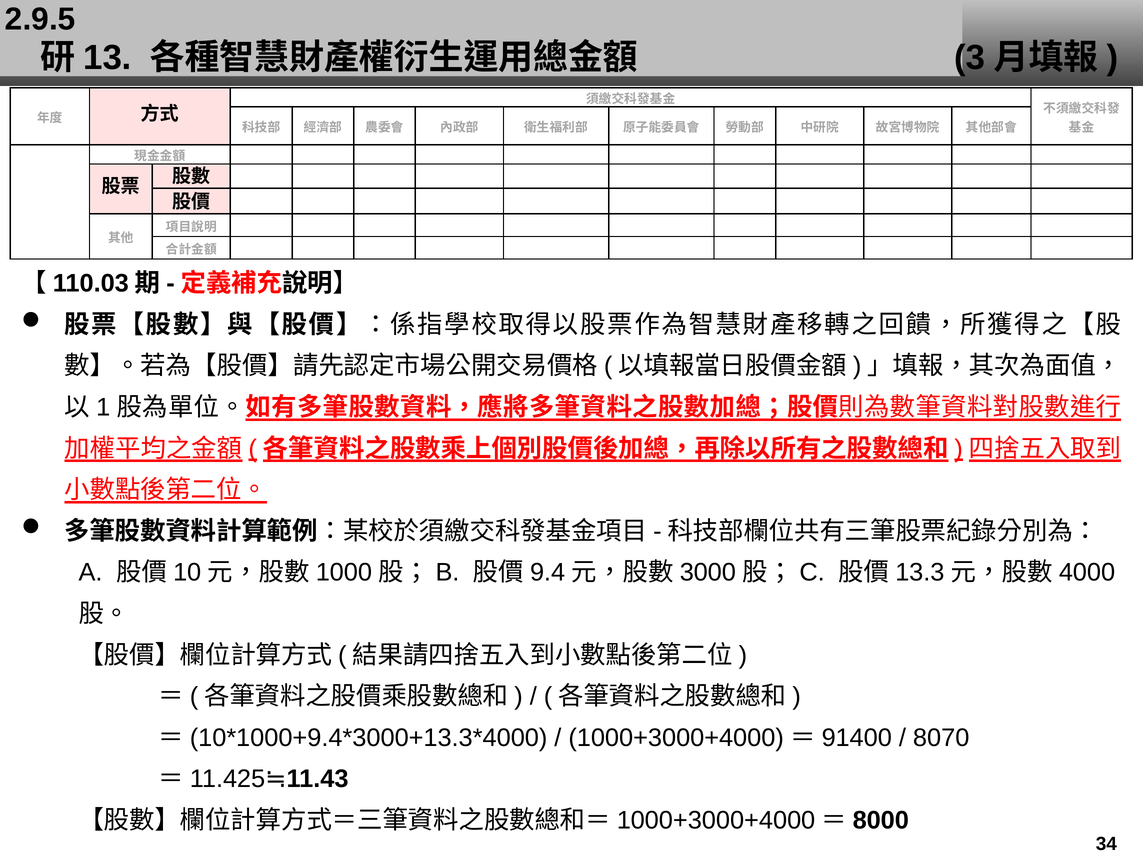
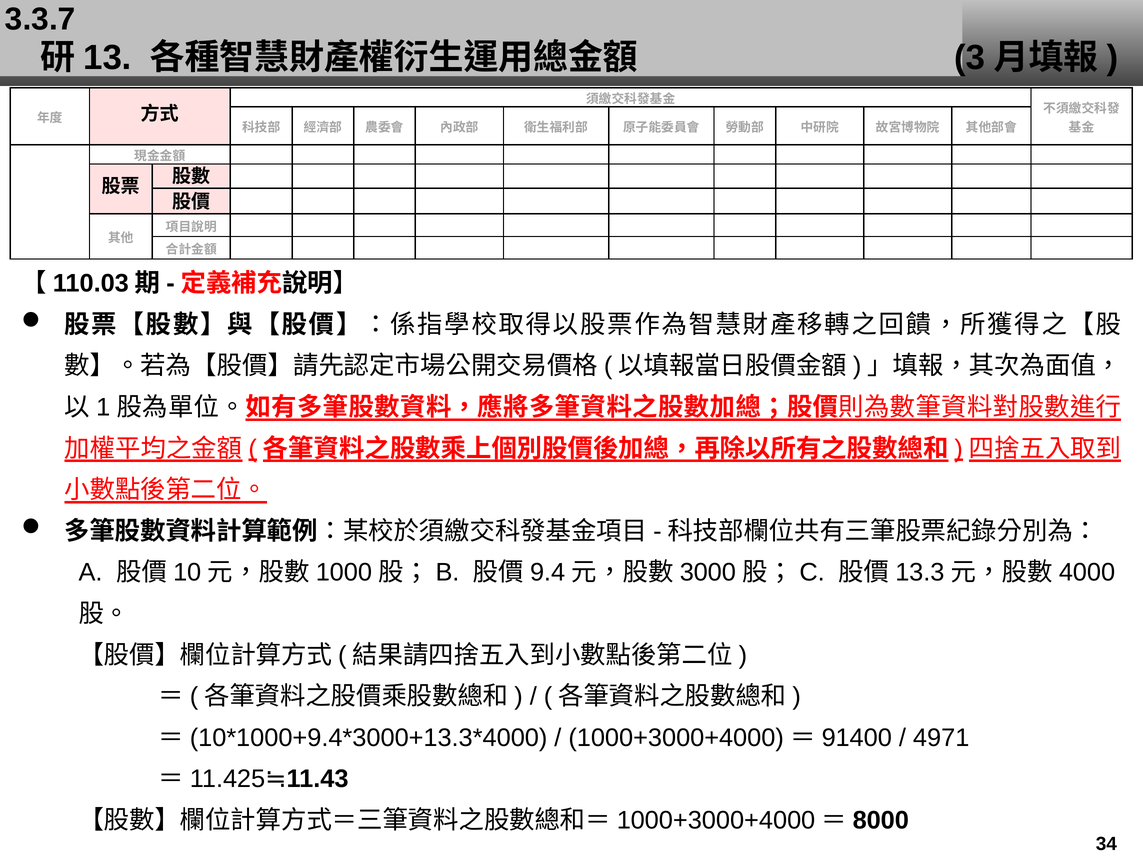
2.9.5: 2.9.5 -> 3.3.7
8070: 8070 -> 4971
